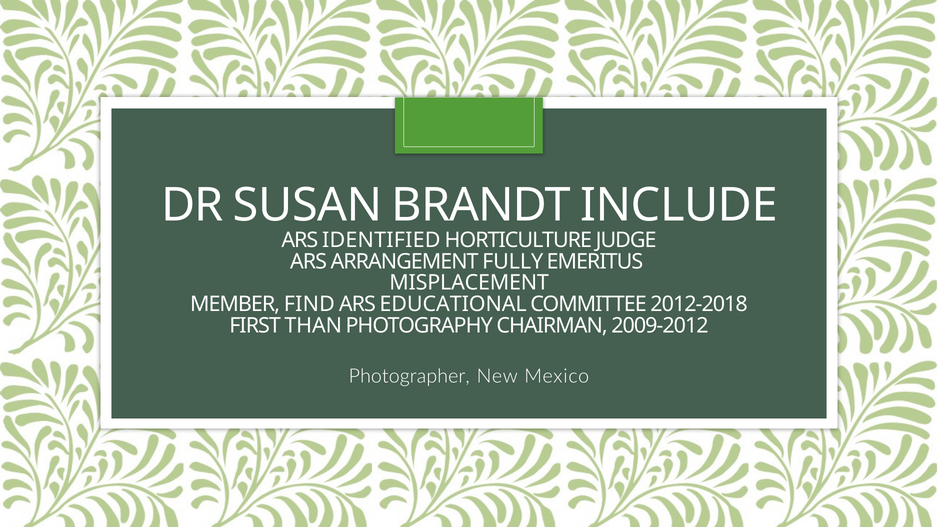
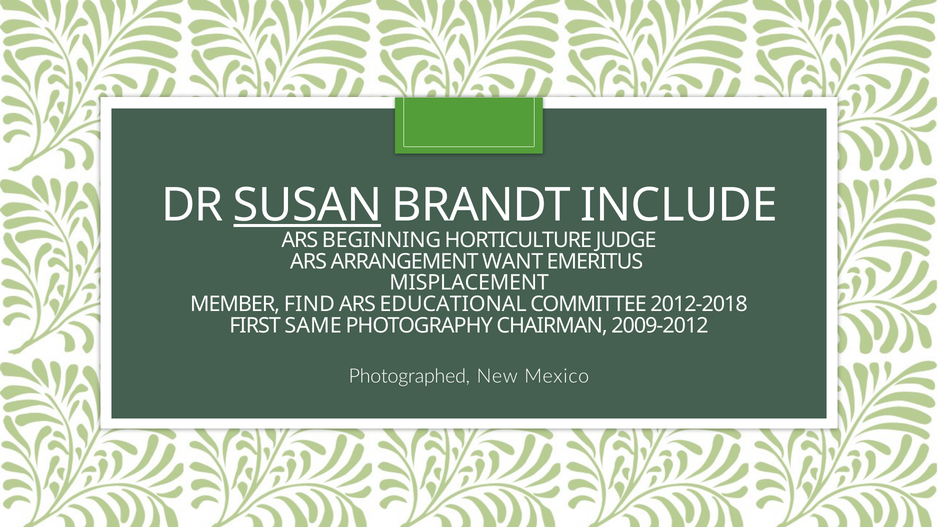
SUSAN underline: none -> present
IDENTIFIED: IDENTIFIED -> BEGINNING
FULLY: FULLY -> WANT
THAN: THAN -> SAME
Photographer: Photographer -> Photographed
